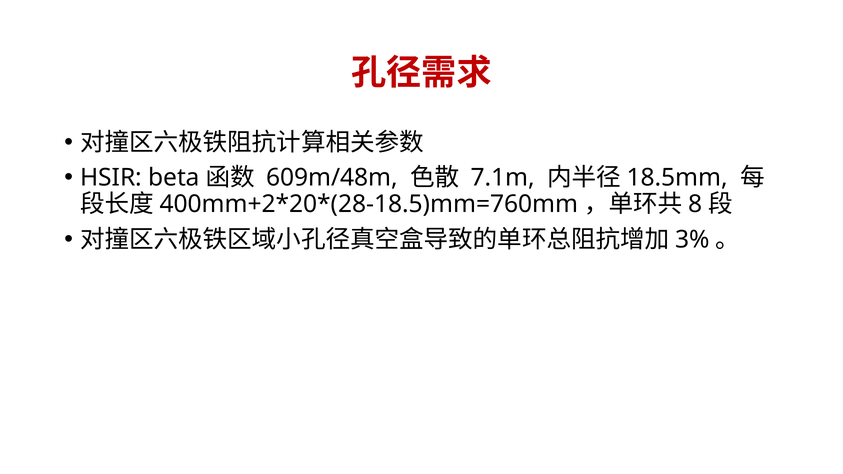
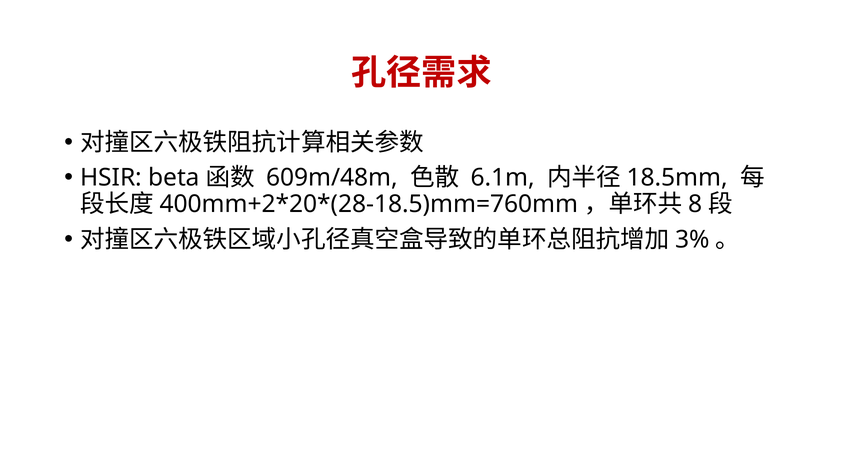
7.1m: 7.1m -> 6.1m
